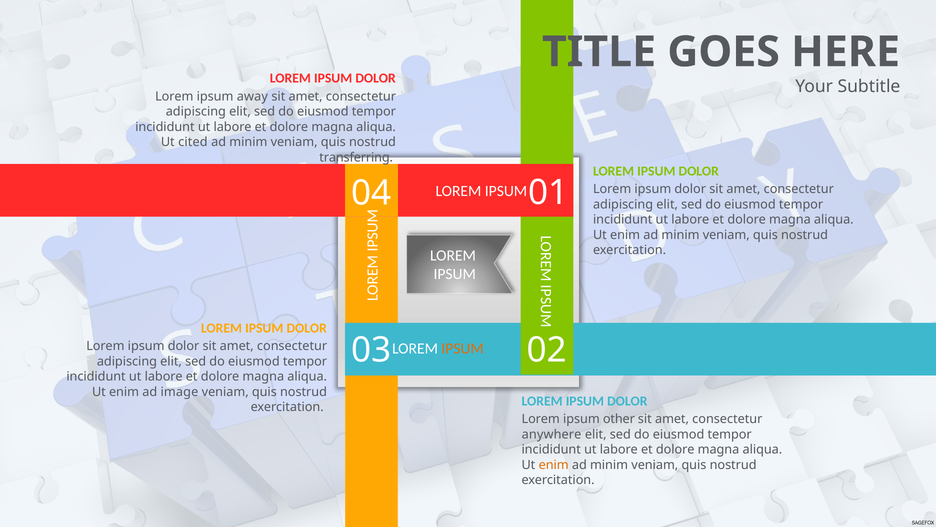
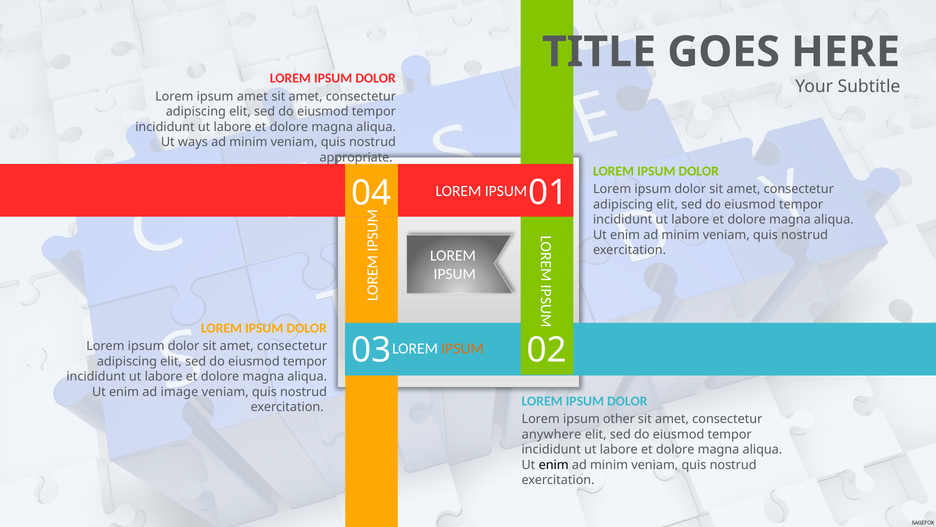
ipsum away: away -> amet
cited: cited -> ways
transferring: transferring -> appropriate
enim at (554, 465) colour: orange -> black
